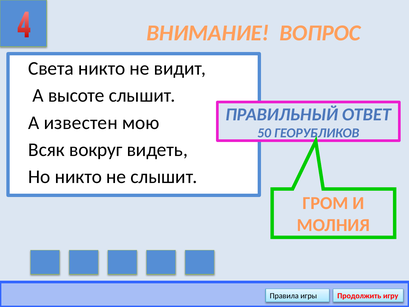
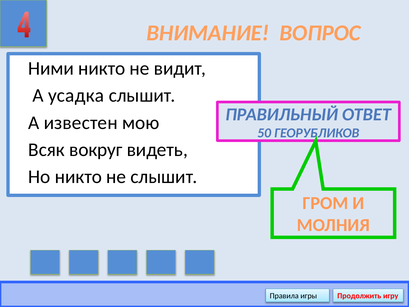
Света: Света -> Ними
высоте: высоте -> усадка
